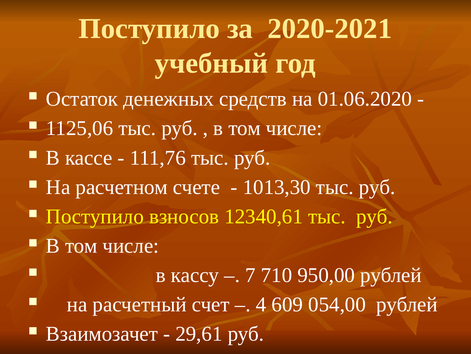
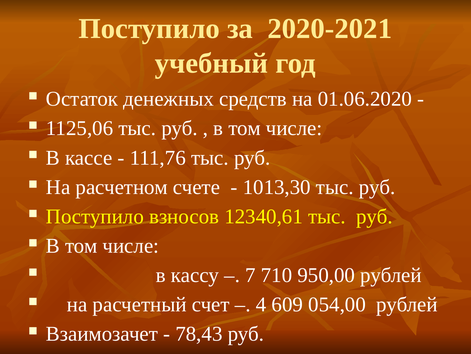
29,61: 29,61 -> 78,43
